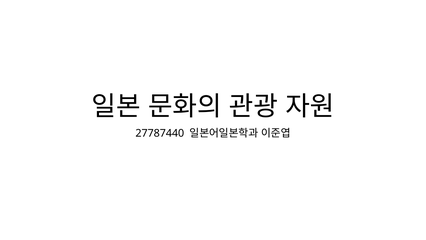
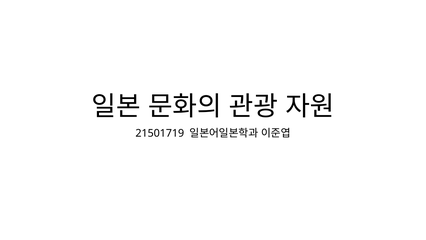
27787440: 27787440 -> 21501719
